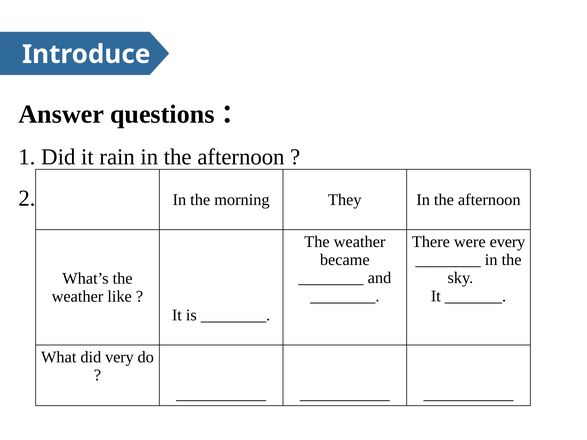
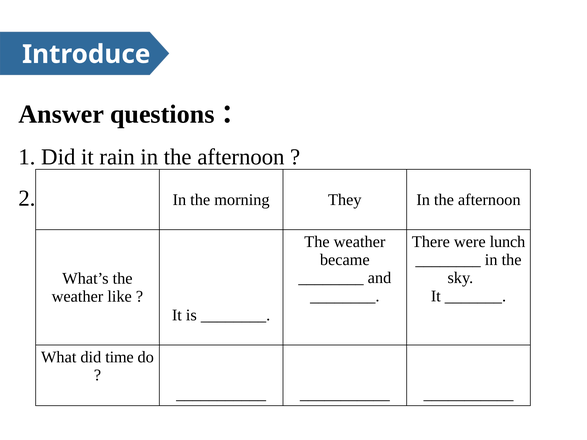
every: every -> lunch
very: very -> time
